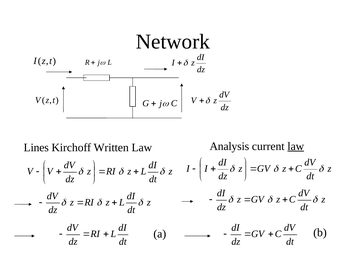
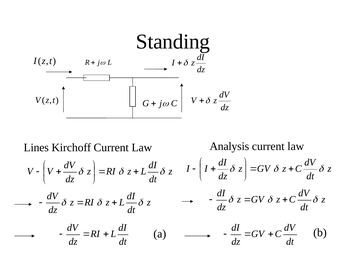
Network: Network -> Standing
Kirchoff Written: Written -> Current
law at (296, 146) underline: present -> none
